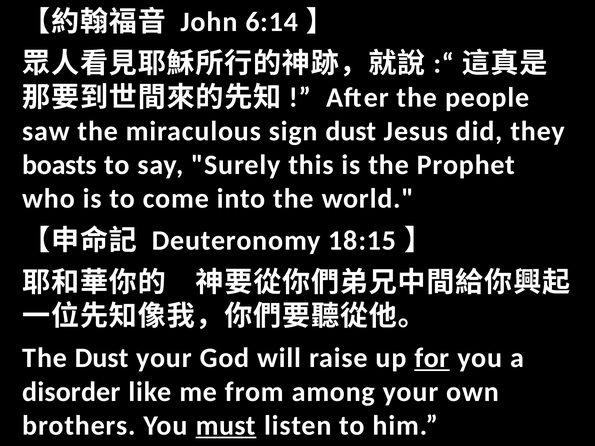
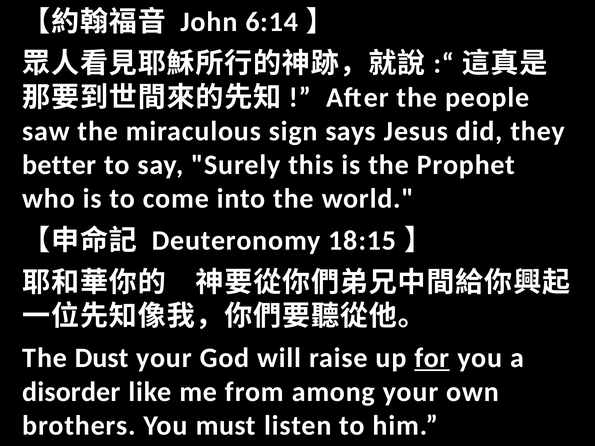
sign dust: dust -> says
boasts: boasts -> better
must underline: present -> none
